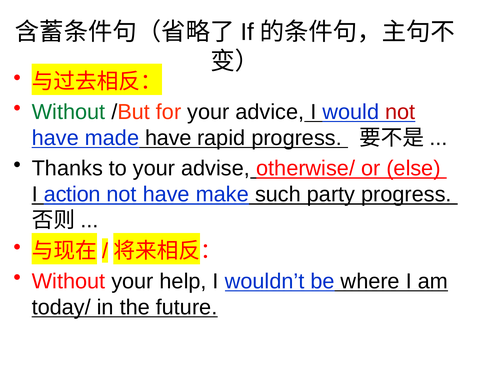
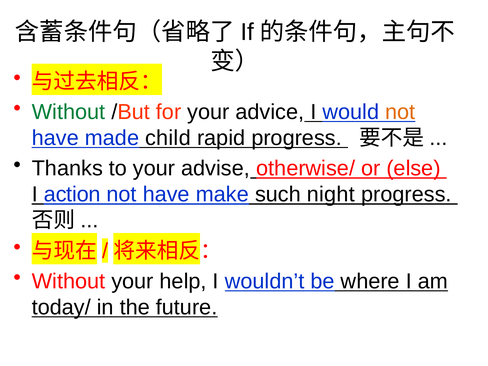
not at (400, 112) colour: red -> orange
made have: have -> child
party: party -> night
